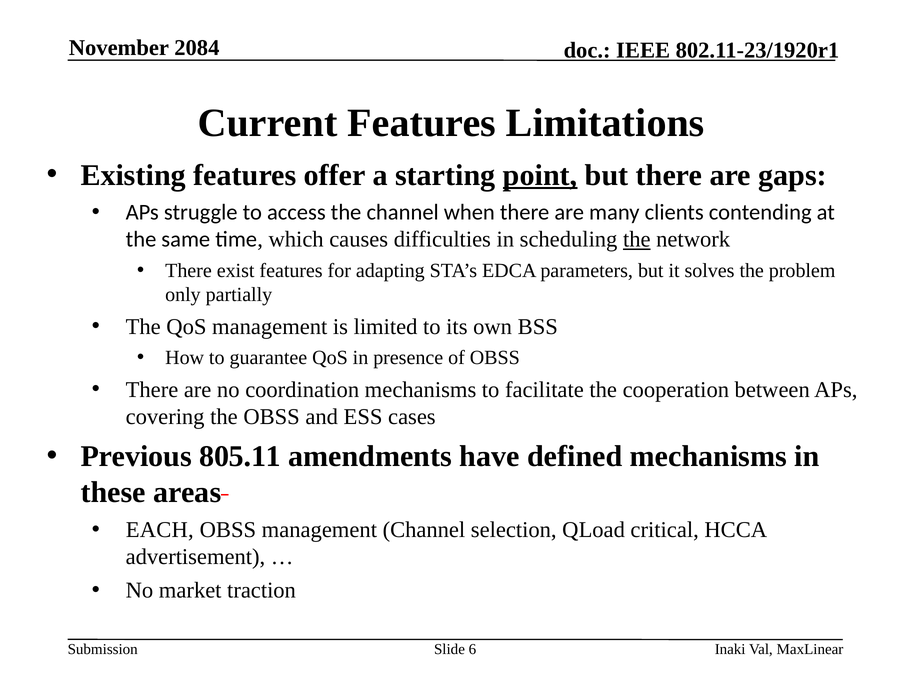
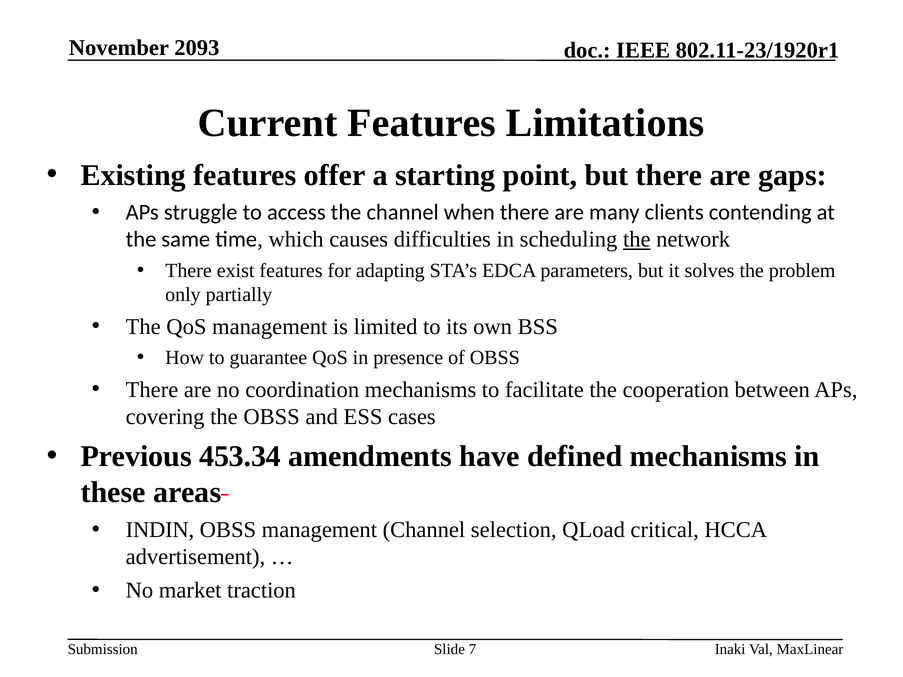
2084: 2084 -> 2093
point underline: present -> none
805.11: 805.11 -> 453.34
EACH: EACH -> INDIN
6: 6 -> 7
